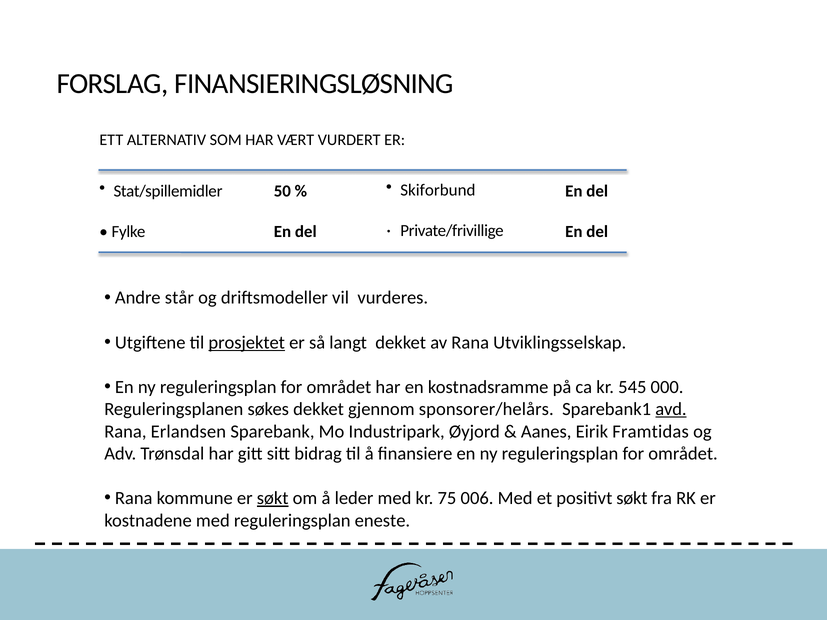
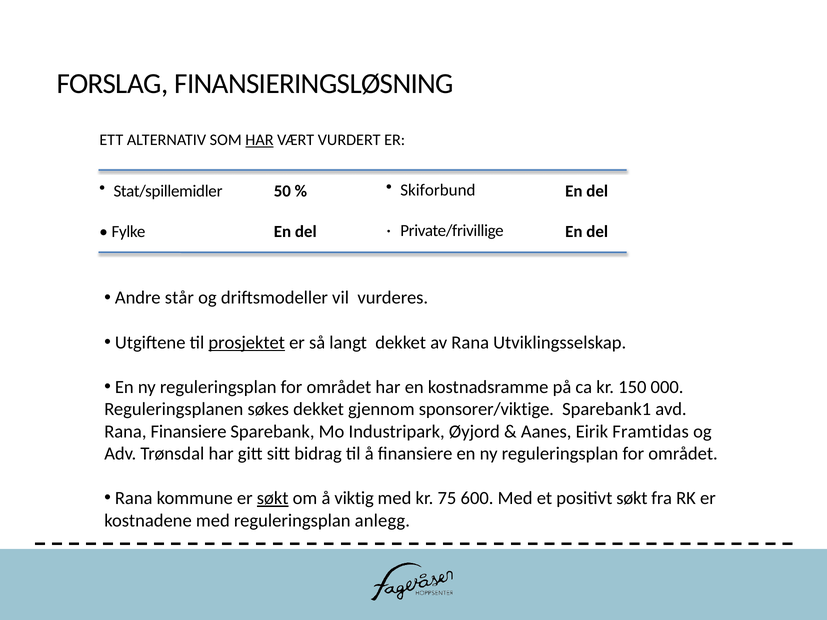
HAR at (259, 140) underline: none -> present
545: 545 -> 150
sponsorer/helårs: sponsorer/helårs -> sponsorer/viktige
avd underline: present -> none
Rana Erlandsen: Erlandsen -> Finansiere
leder: leder -> viktig
006: 006 -> 600
eneste: eneste -> anlegg
